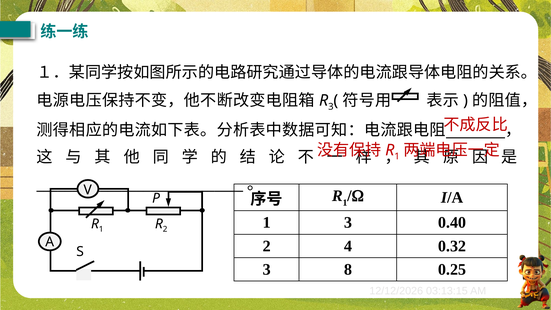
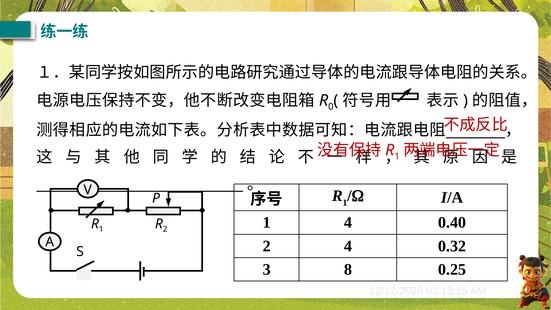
3 at (331, 107): 3 -> 0
1 3: 3 -> 4
